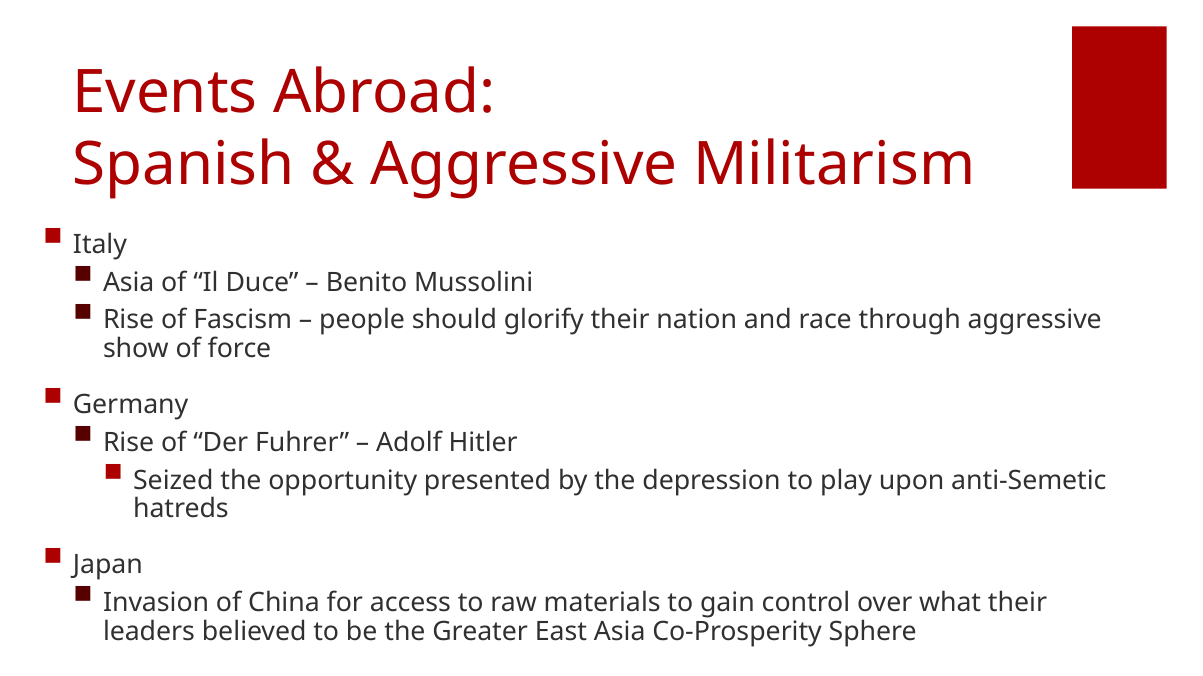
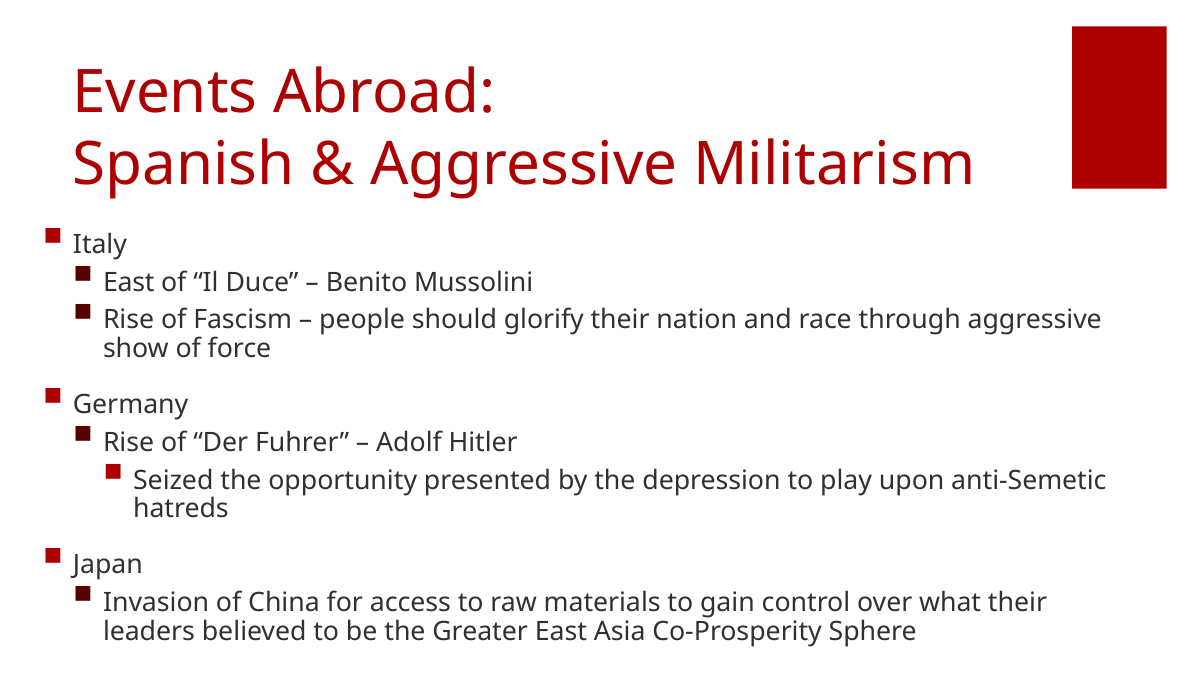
Asia at (129, 283): Asia -> East
